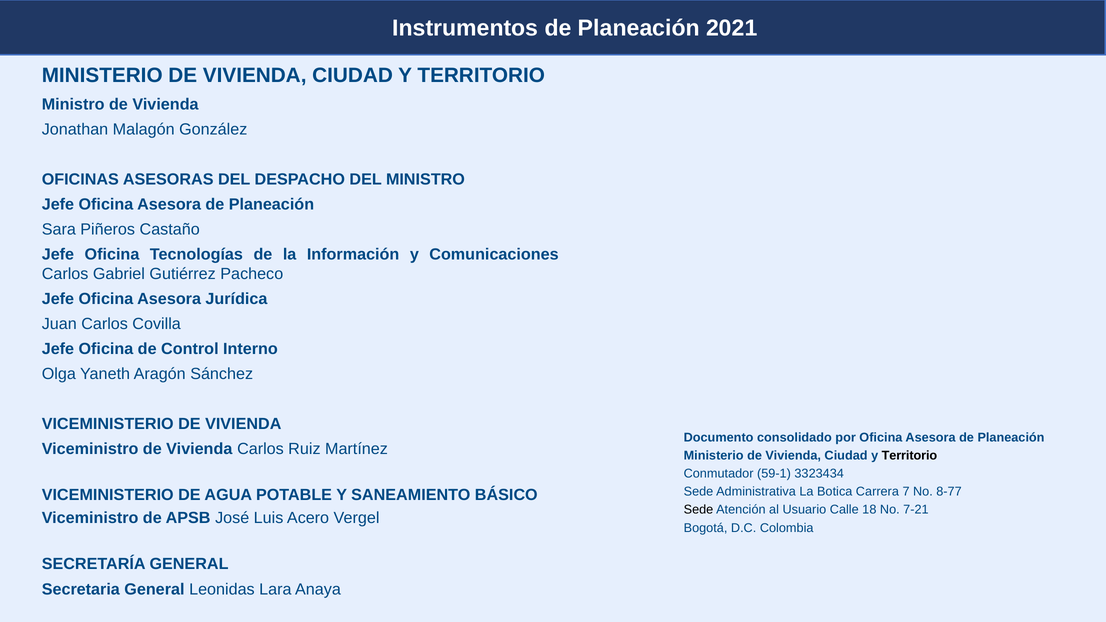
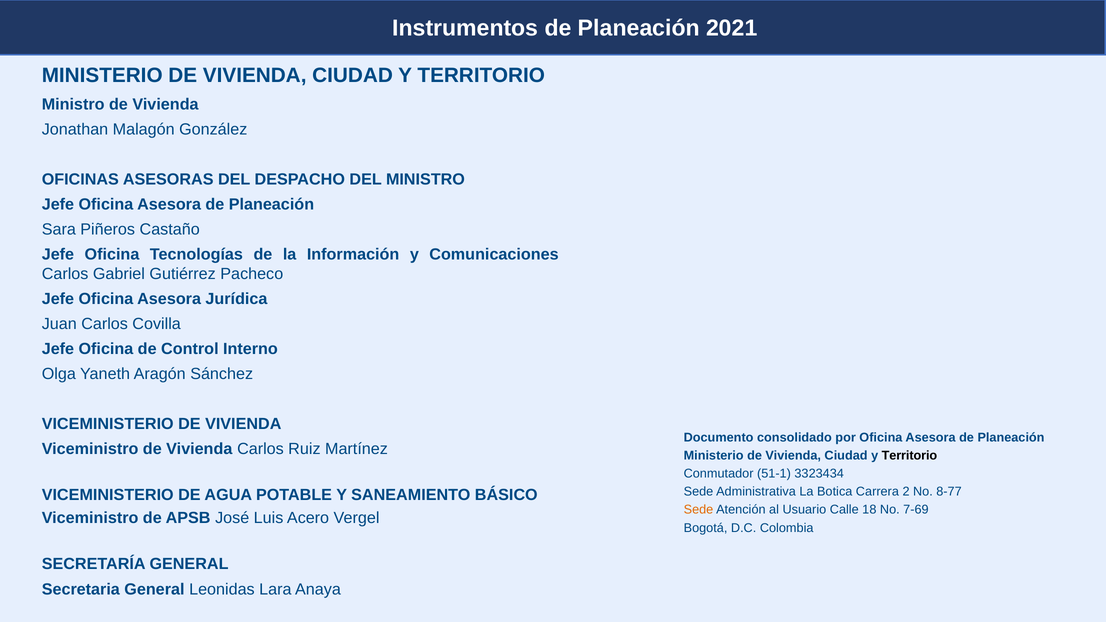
59-1: 59-1 -> 51-1
7: 7 -> 2
Sede at (698, 510) colour: black -> orange
7-21: 7-21 -> 7-69
